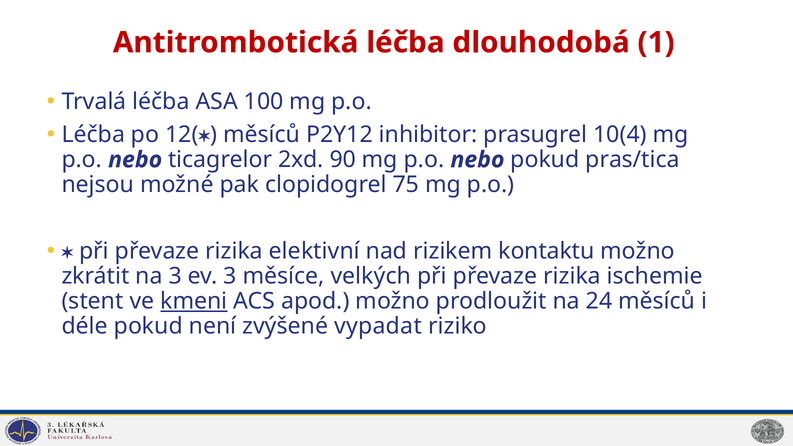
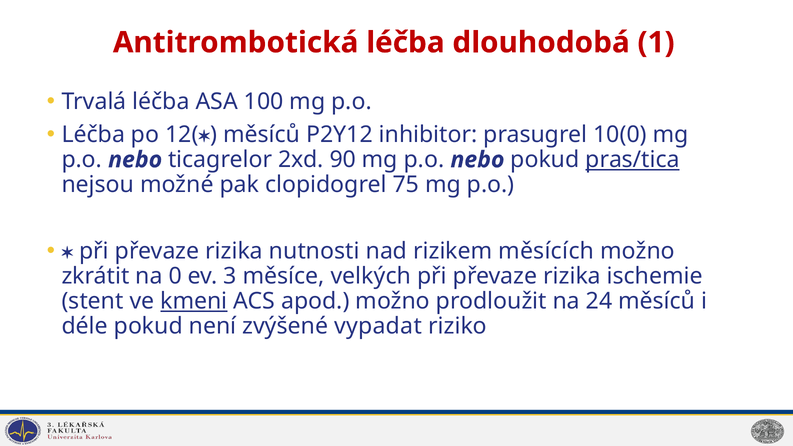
10(4: 10(4 -> 10(0
pras/tica underline: none -> present
elektivní: elektivní -> nutnosti
kontaktu: kontaktu -> měsících
na 3: 3 -> 0
